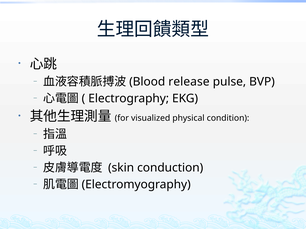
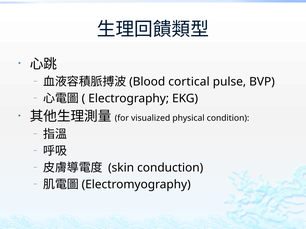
release: release -> cortical
